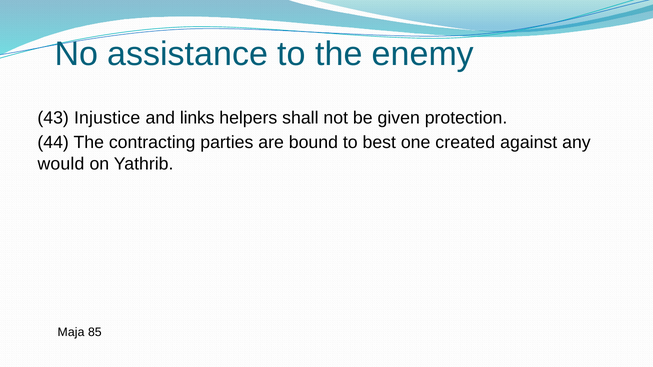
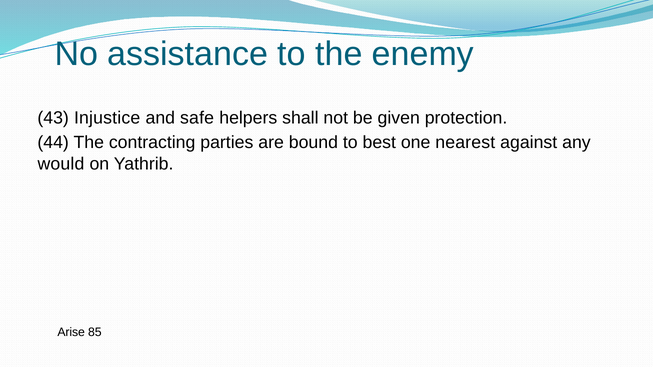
links: links -> safe
created: created -> nearest
Maja: Maja -> Arise
